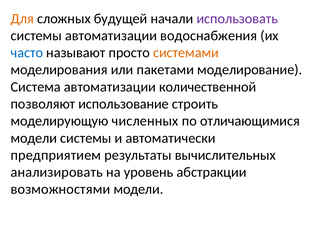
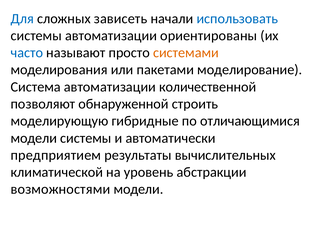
Для colour: orange -> blue
будущей: будущей -> зависеть
использовать colour: purple -> blue
водоснабжения: водоснабжения -> ориентированы
использование: использование -> обнаруженной
численных: численных -> гибридные
анализировать: анализировать -> климатической
